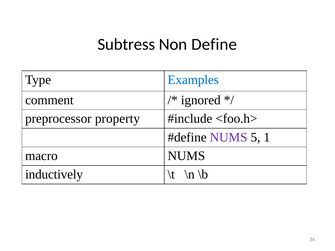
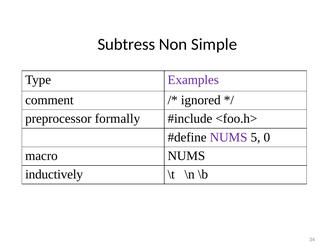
Define: Define -> Simple
Examples colour: blue -> purple
property: property -> formally
1: 1 -> 0
